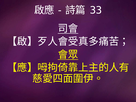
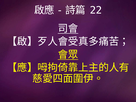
33: 33 -> 22
